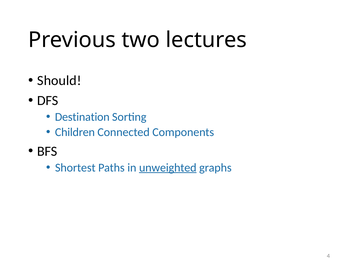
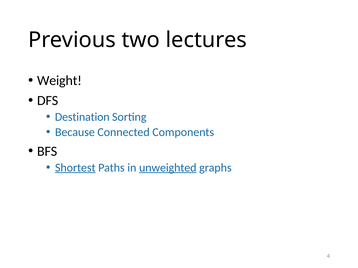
Should: Should -> Weight
Children: Children -> Because
Shortest underline: none -> present
